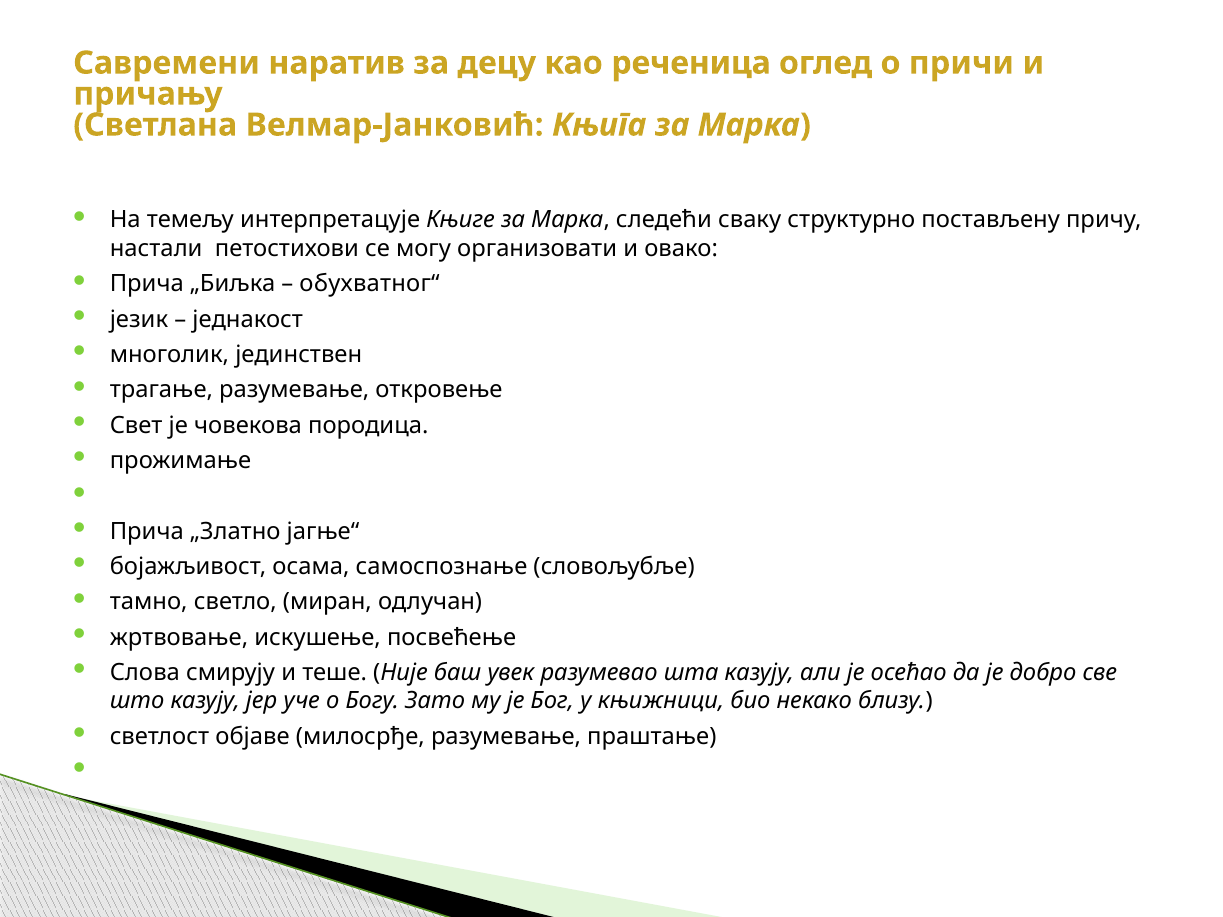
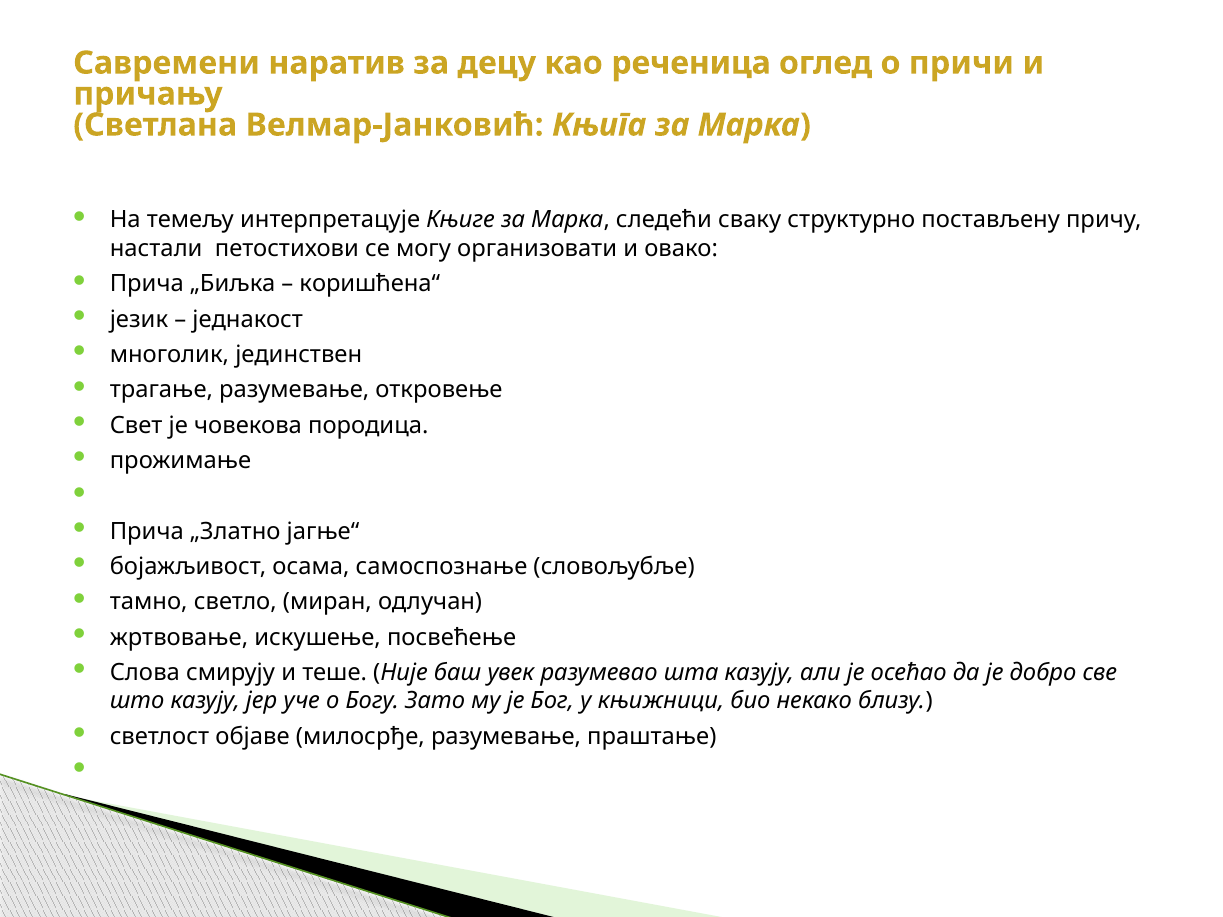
обухватног“: обухватног“ -> коришћена“
